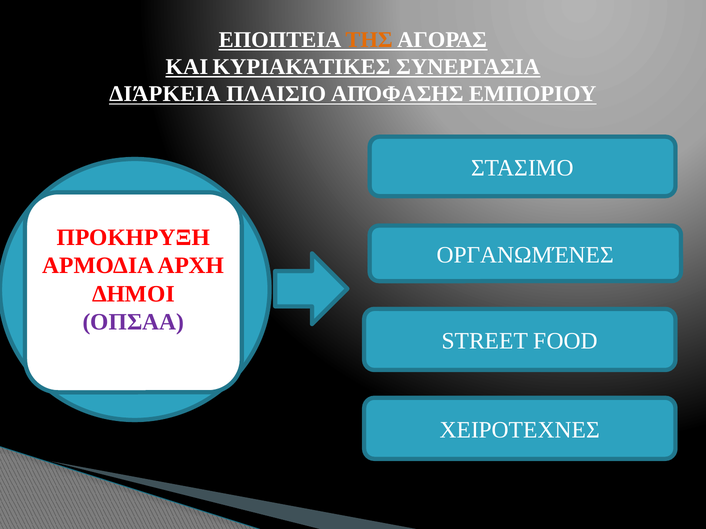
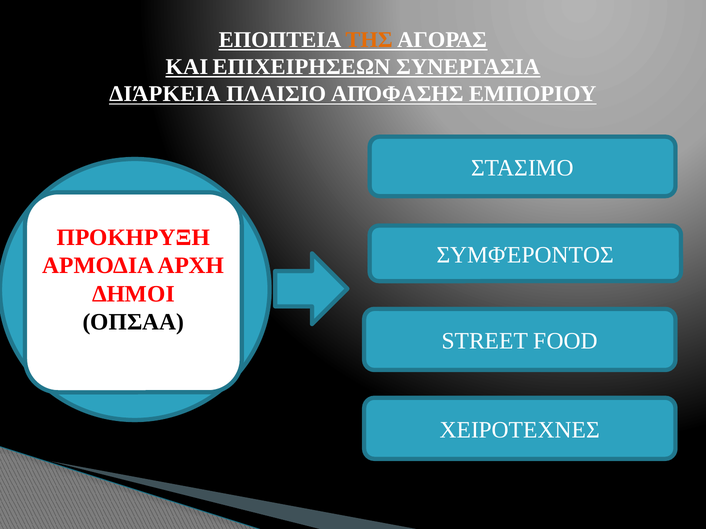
ΚΥΡΙΑΚΆΤΙΚΕΣ: ΚΥΡΙΑΚΆΤΙΚΕΣ -> ΕΠΙΧΕΙΡΗΣΕΩΝ
ΟΡΓΑΝΩΜΈΝΕΣ: ΟΡΓΑΝΩΜΈΝΕΣ -> ΣΥΜΦΈΡΟΝΤΟΣ
ΟΠΣΑΑ colour: purple -> black
